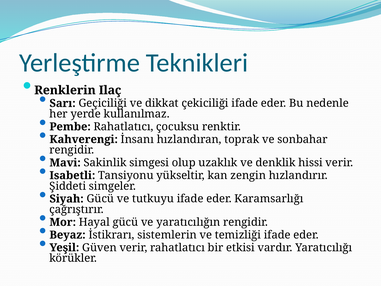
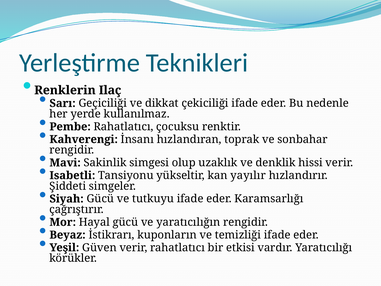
zengin: zengin -> yayılır
sistemlerin: sistemlerin -> kuponların
